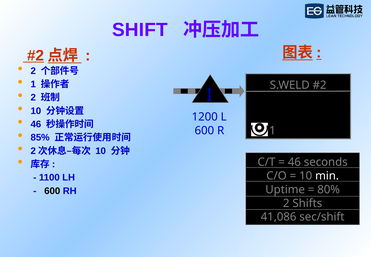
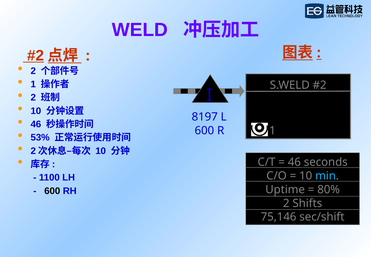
SHIFT: SHIFT -> WELD
1200: 1200 -> 8197
85%: 85% -> 53%
min colour: white -> light blue
41,086: 41,086 -> 75,146
